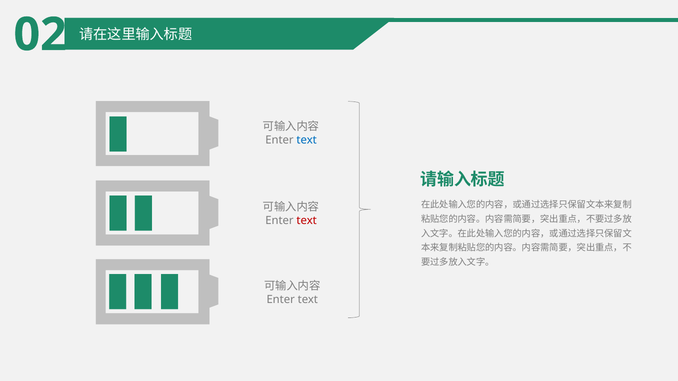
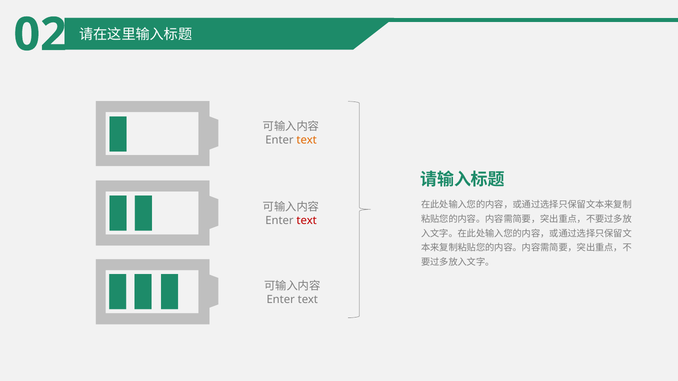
text at (307, 140) colour: blue -> orange
